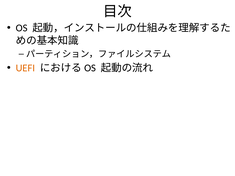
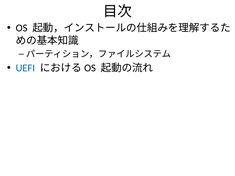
UEFI colour: orange -> blue
